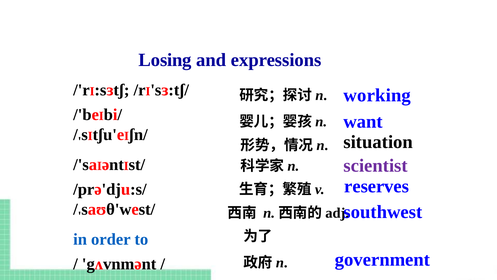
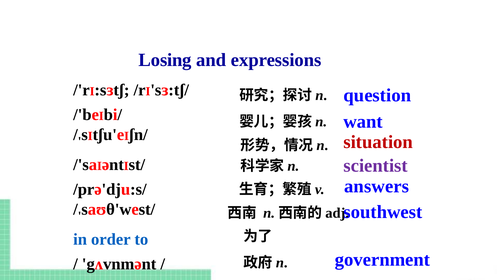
working: working -> question
situation colour: black -> red
reserves: reserves -> answers
